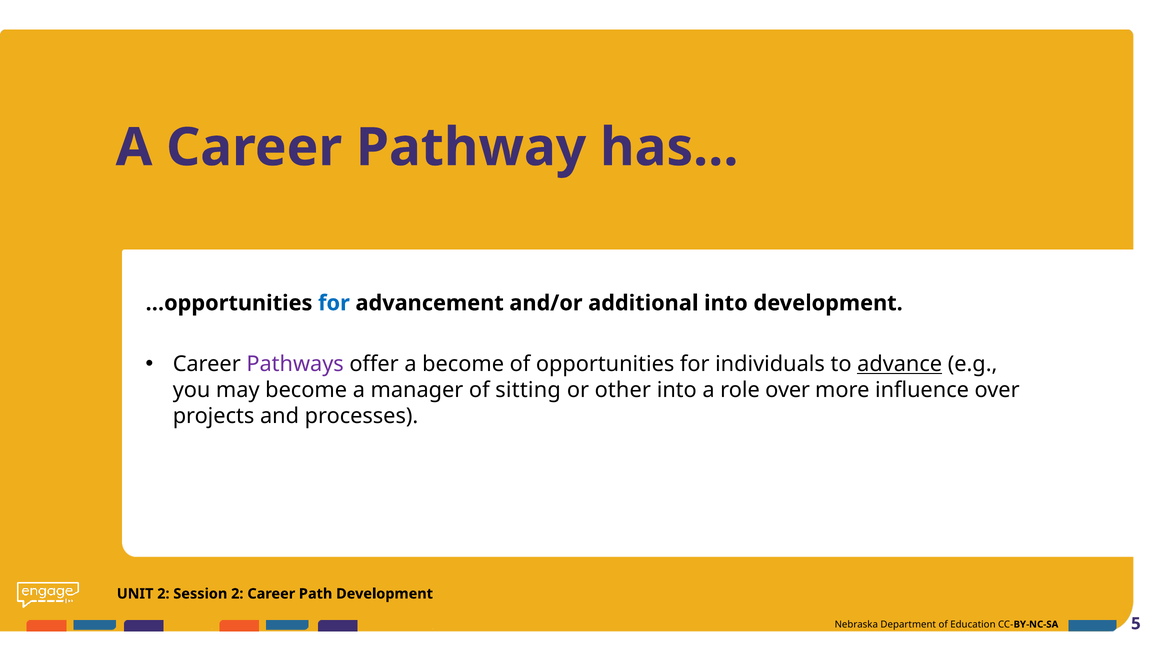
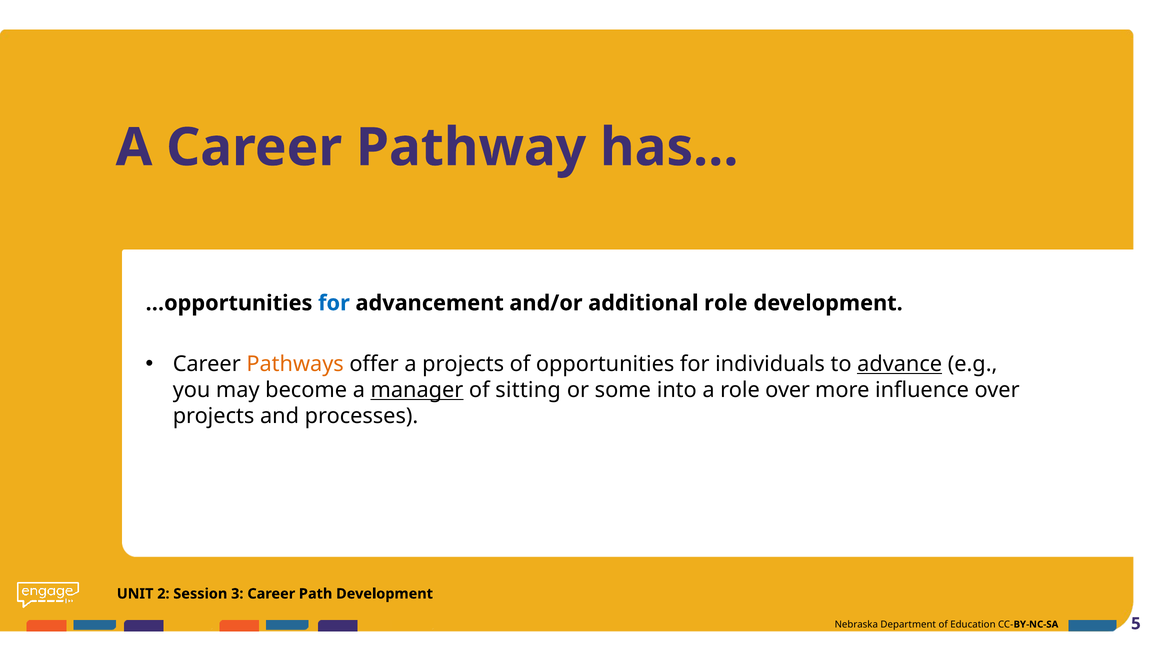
additional into: into -> role
Pathways colour: purple -> orange
a become: become -> projects
manager underline: none -> present
other: other -> some
Session 2: 2 -> 3
